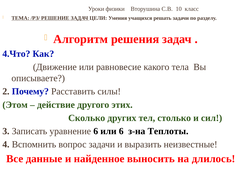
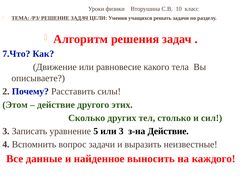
4.Что: 4.Что -> 7.Что
уравнение 6: 6 -> 5
или 6: 6 -> 3
з-на Теплоты: Теплоты -> Действие
длилось: длилось -> каждого
